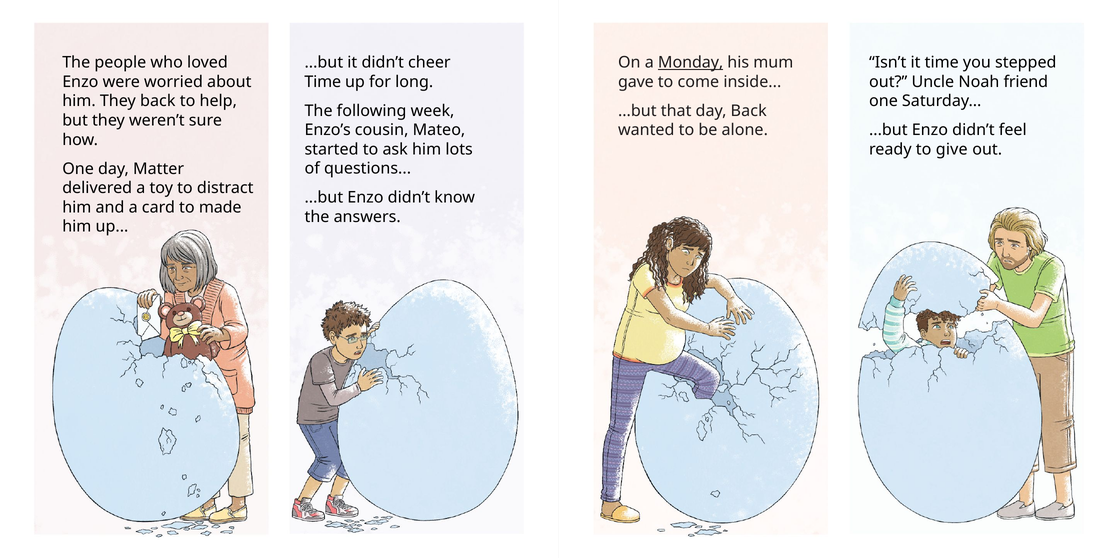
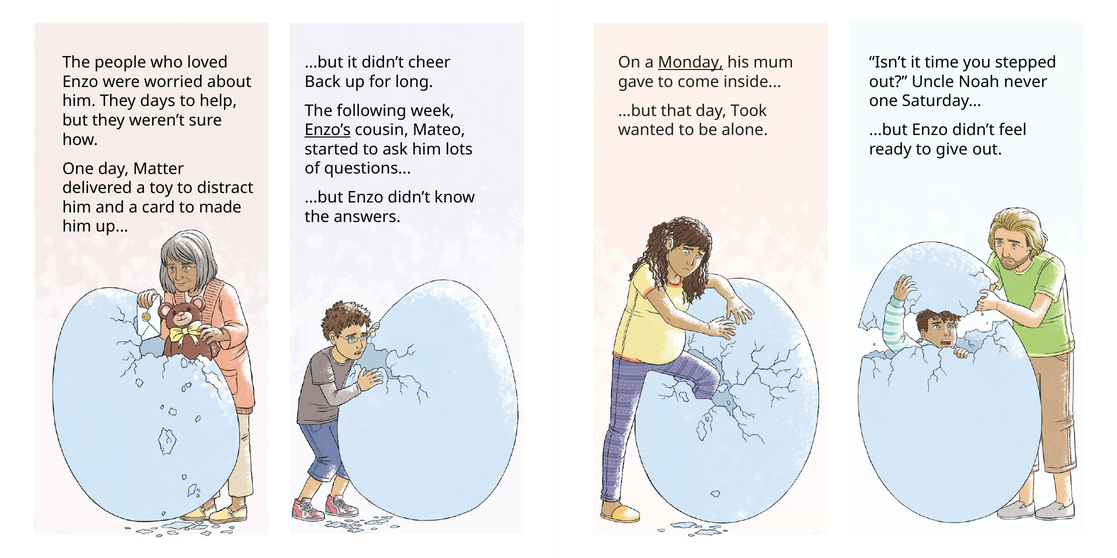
Time at (323, 82): Time -> Back
friend: friend -> never
They back: back -> days
day Back: Back -> Took
Enzo’s underline: none -> present
